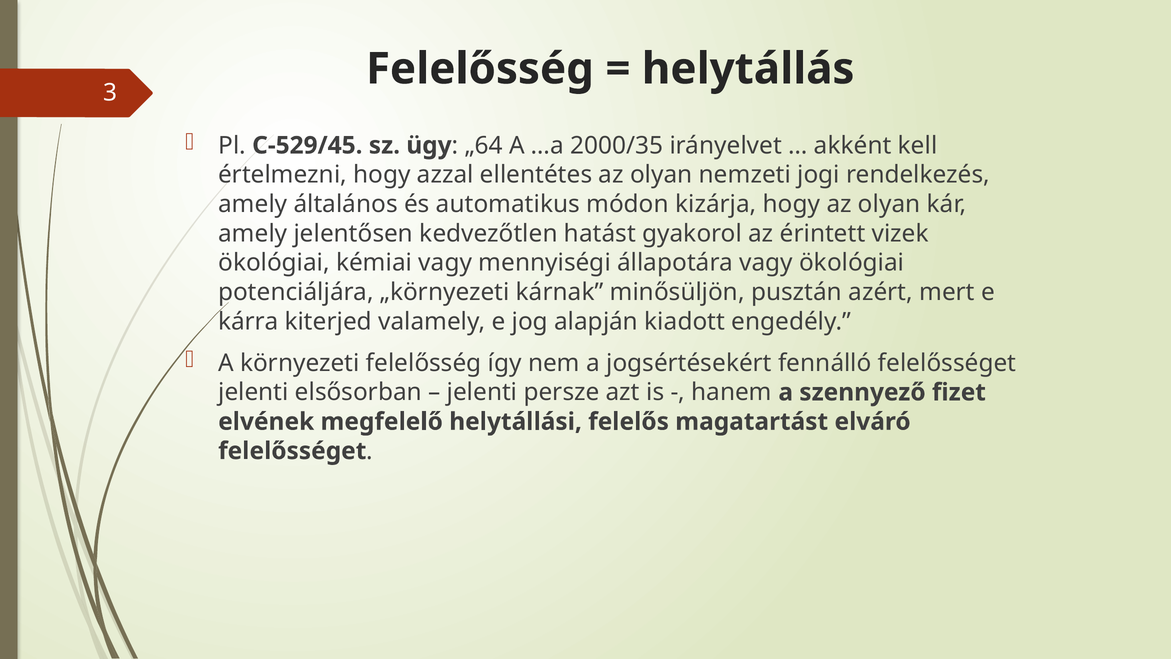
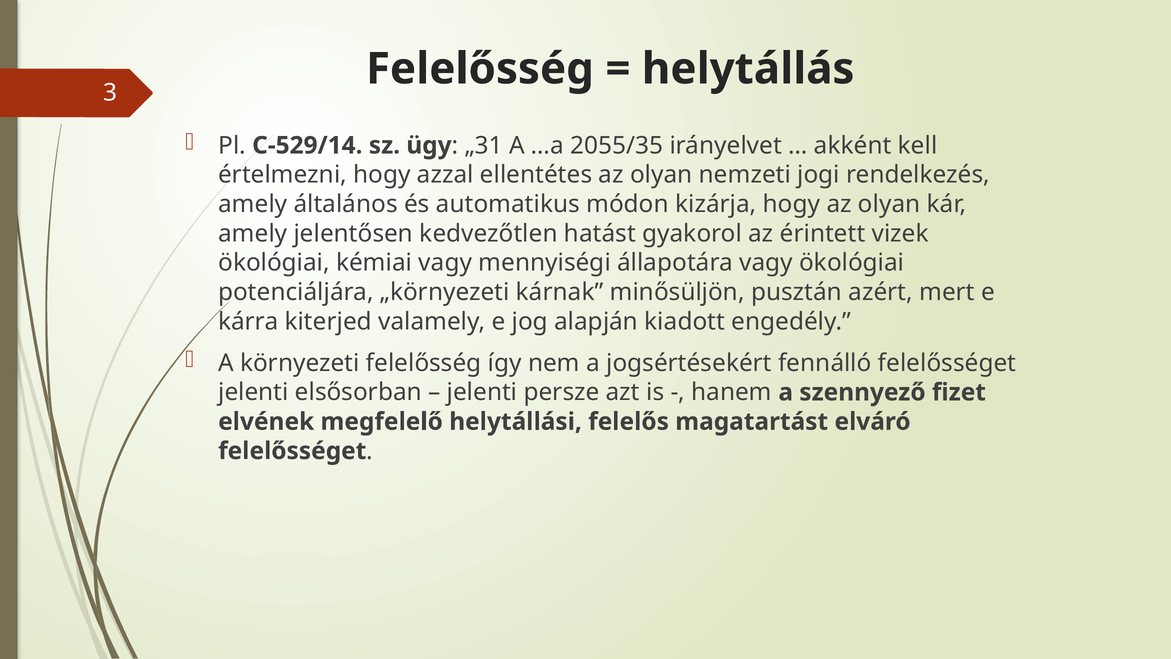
C‑529/45: C‑529/45 -> C‑529/14
„64: „64 -> „31
2000/35: 2000/35 -> 2055/35
